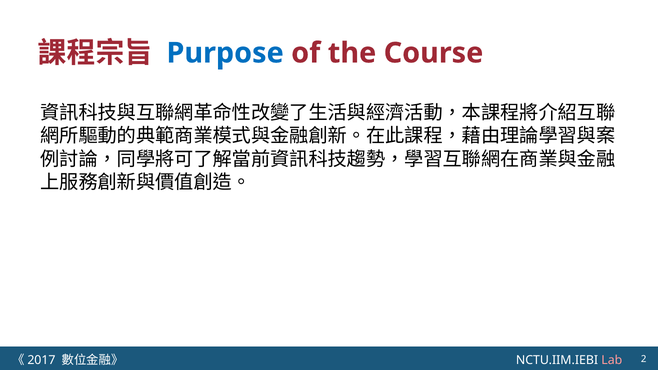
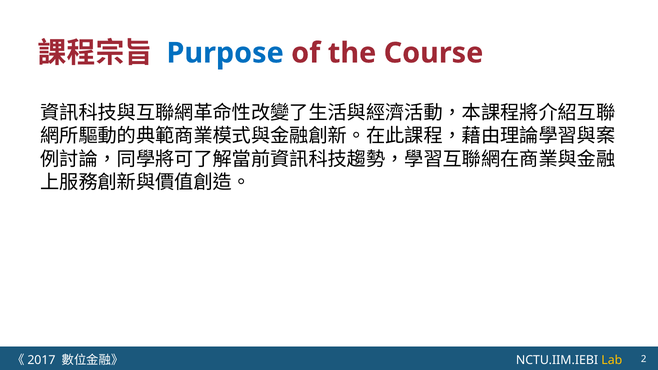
Lab colour: pink -> yellow
